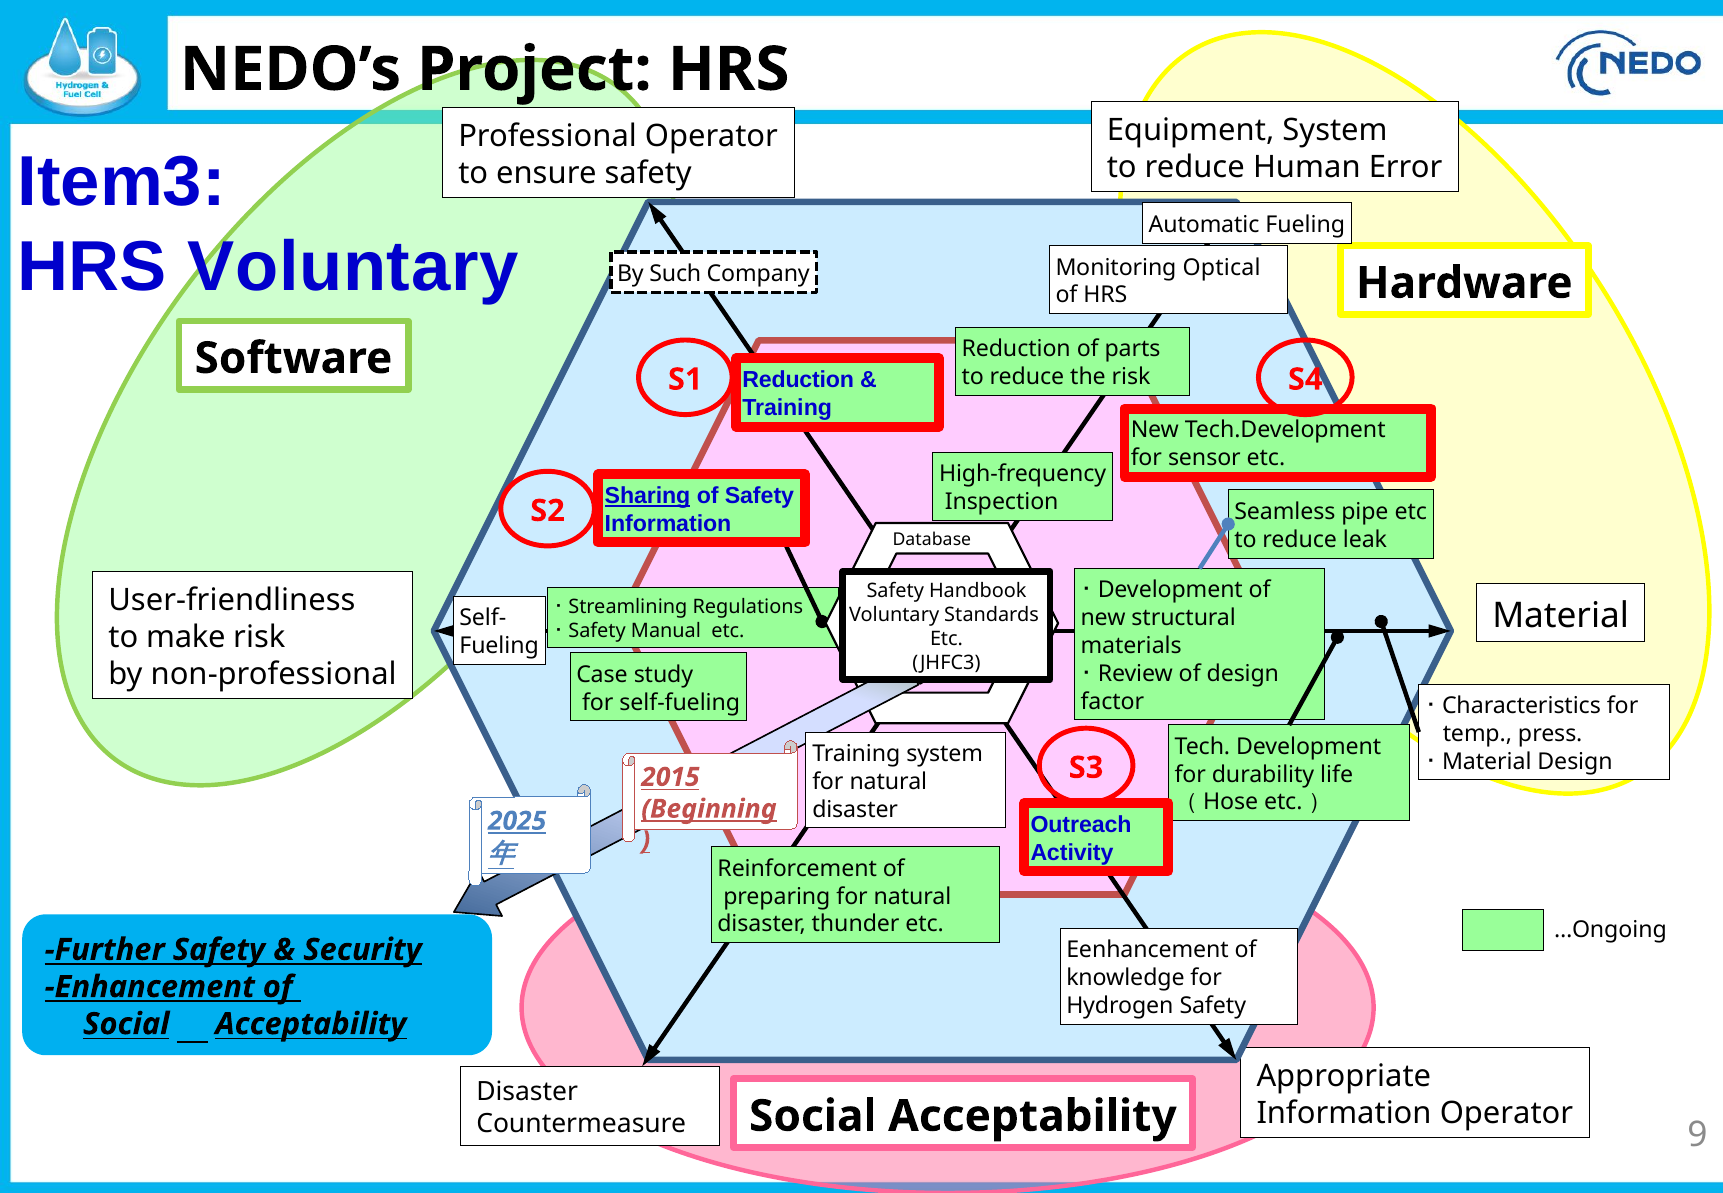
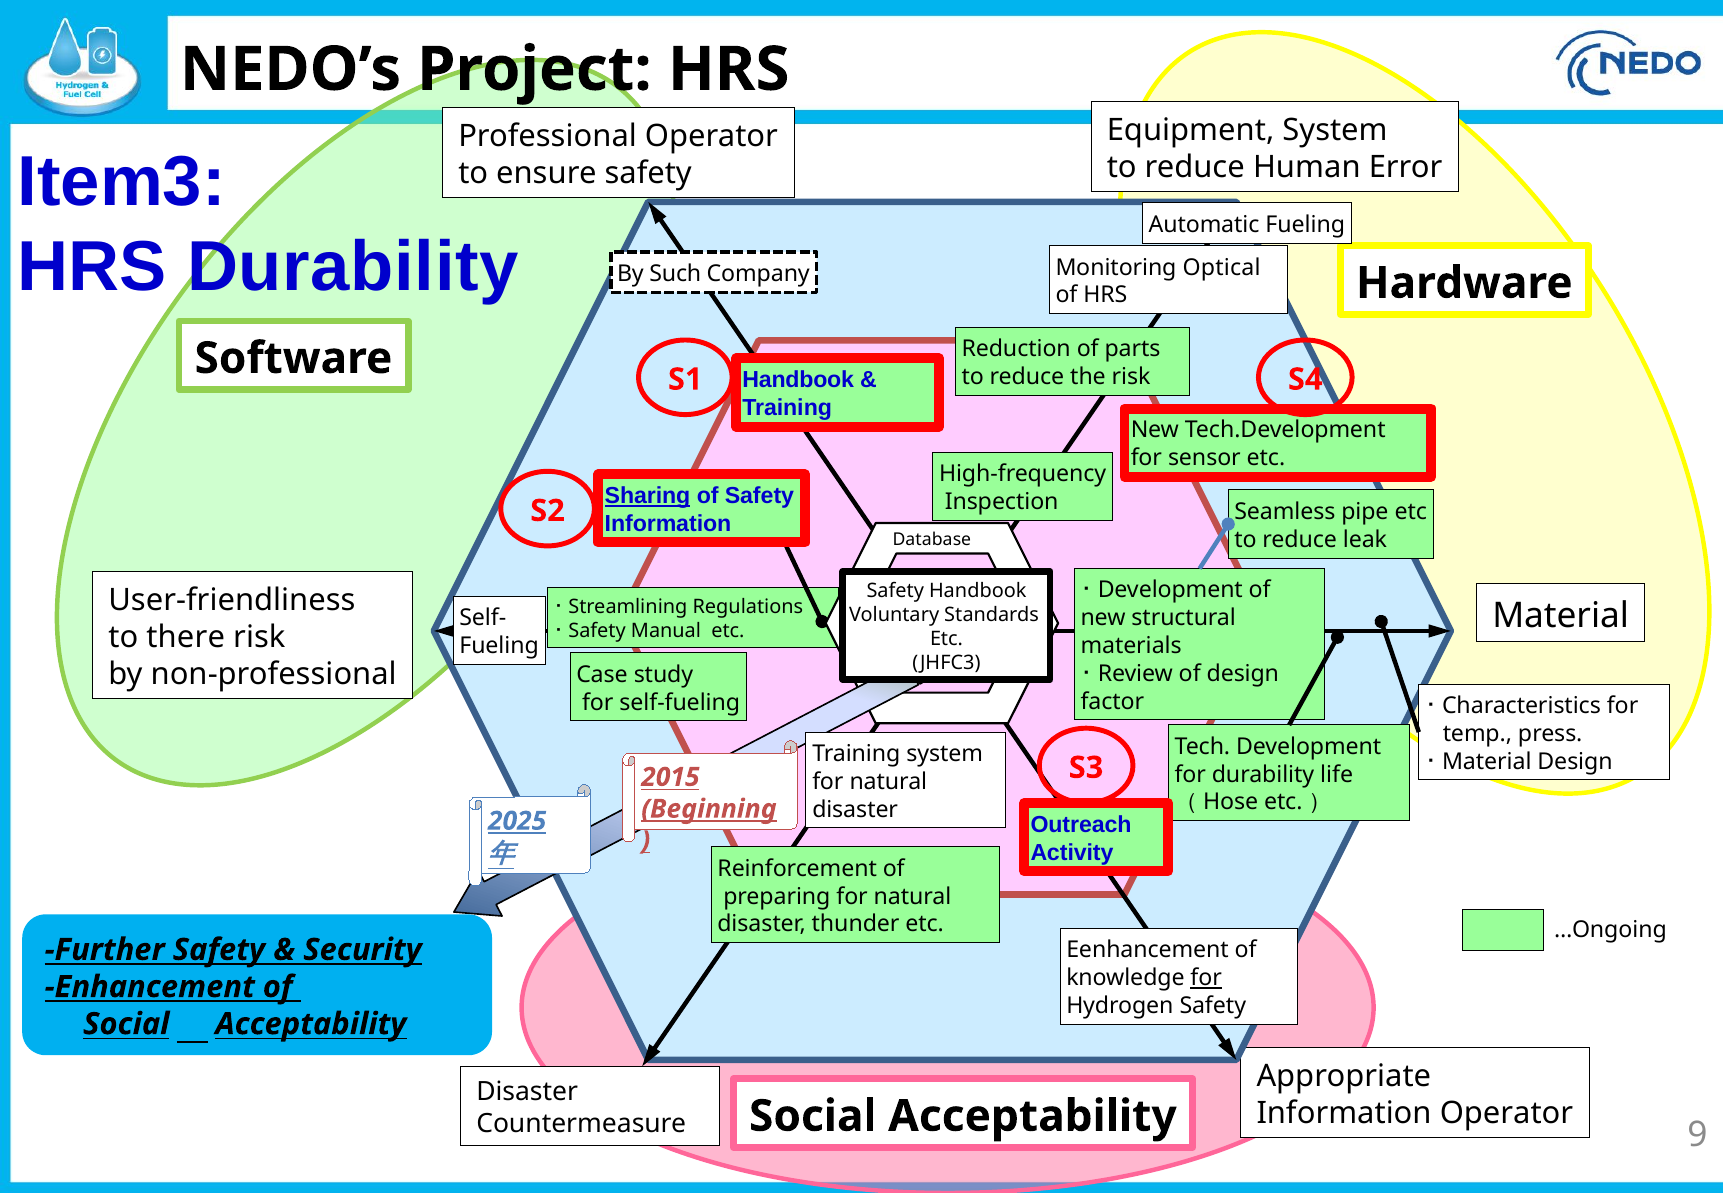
HRS Voluntary: Voluntary -> Durability
Reduction at (798, 380): Reduction -> Handbook
make: make -> there
for at (1206, 978) underline: none -> present
